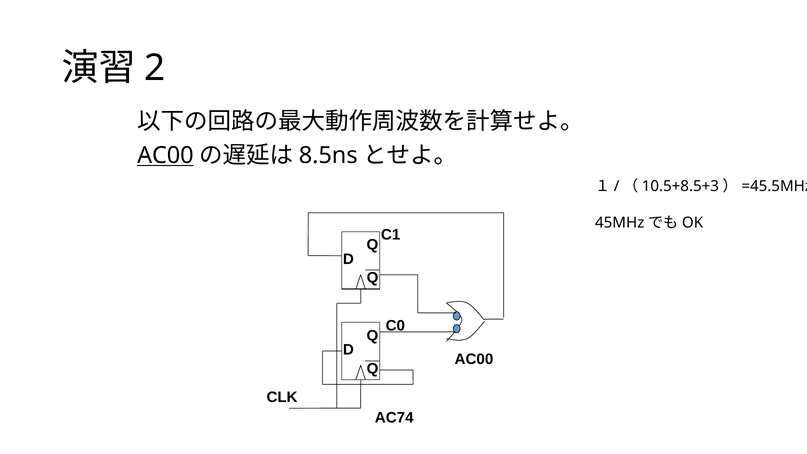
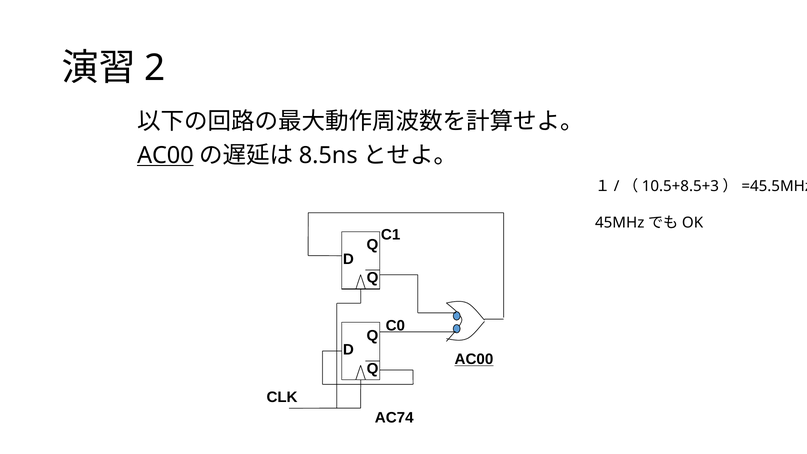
AC00 at (474, 359) underline: none -> present
